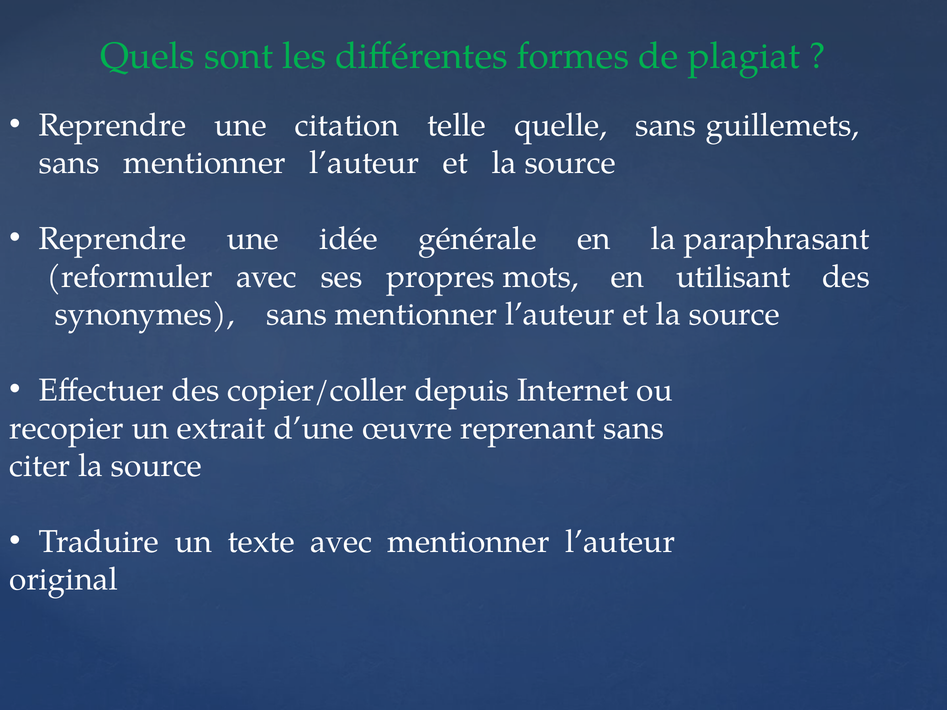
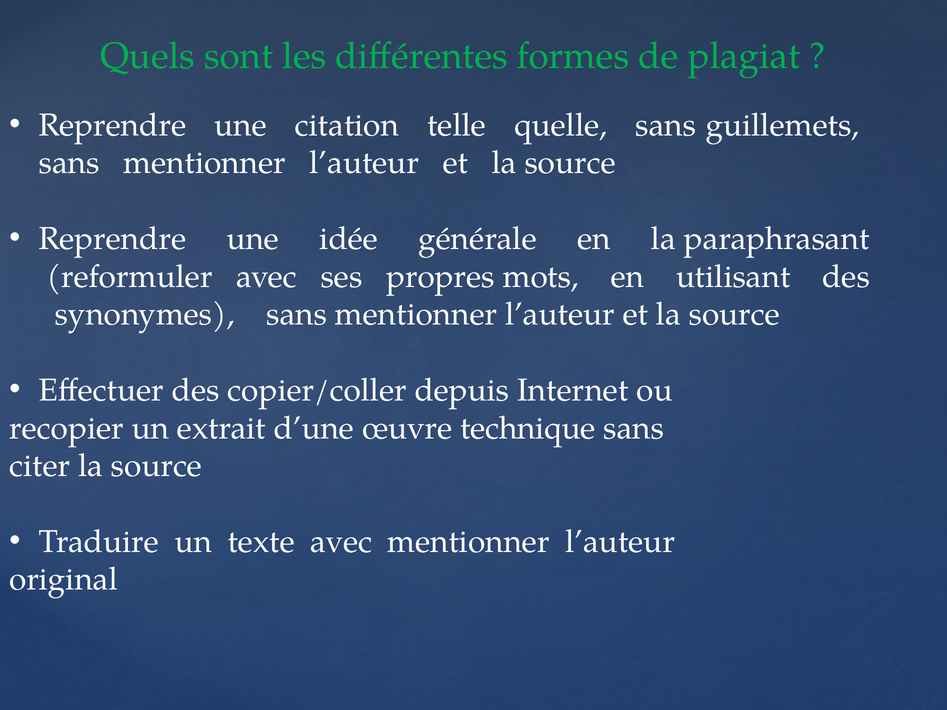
reprenant: reprenant -> technique
